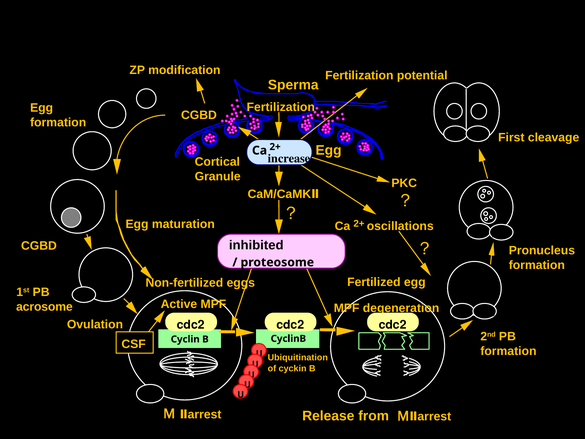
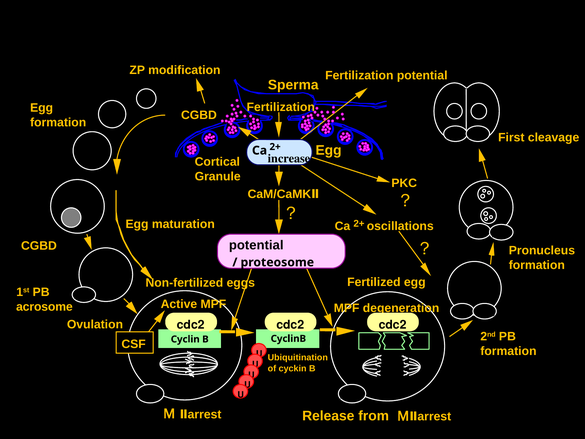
inhibited at (256, 245): inhibited -> potential
